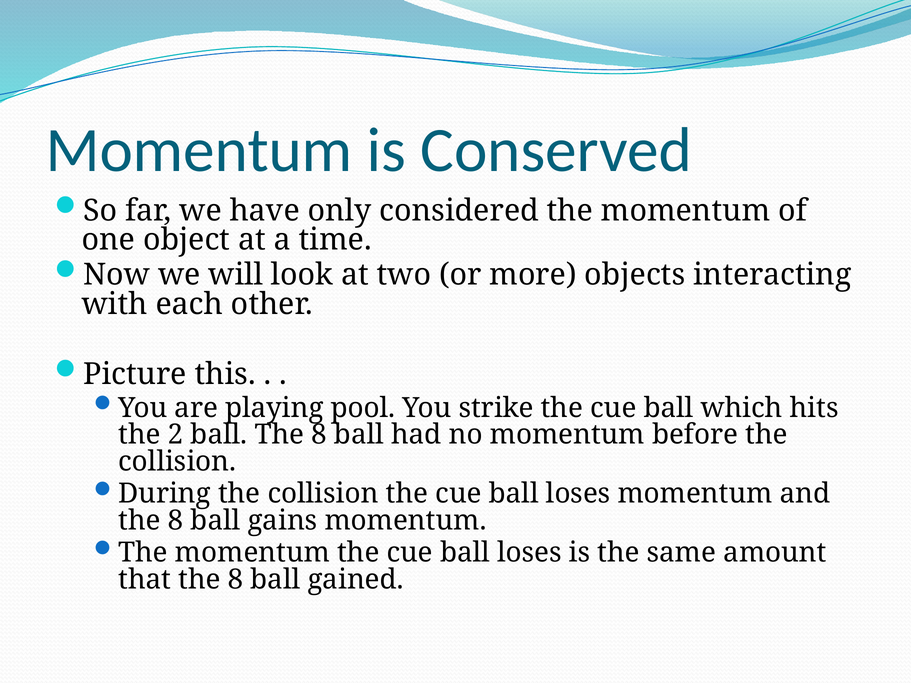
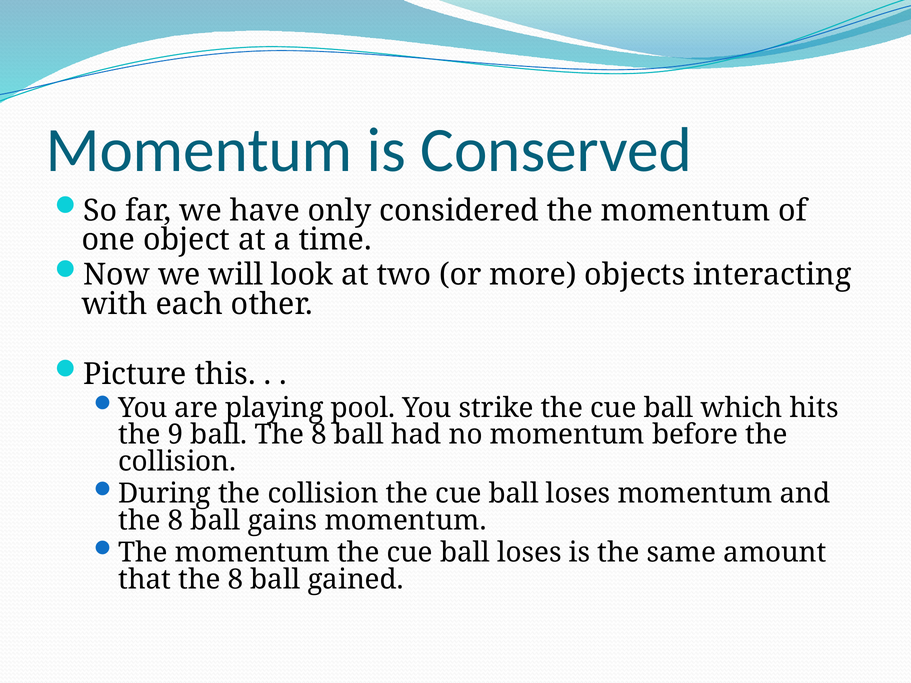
2: 2 -> 9
